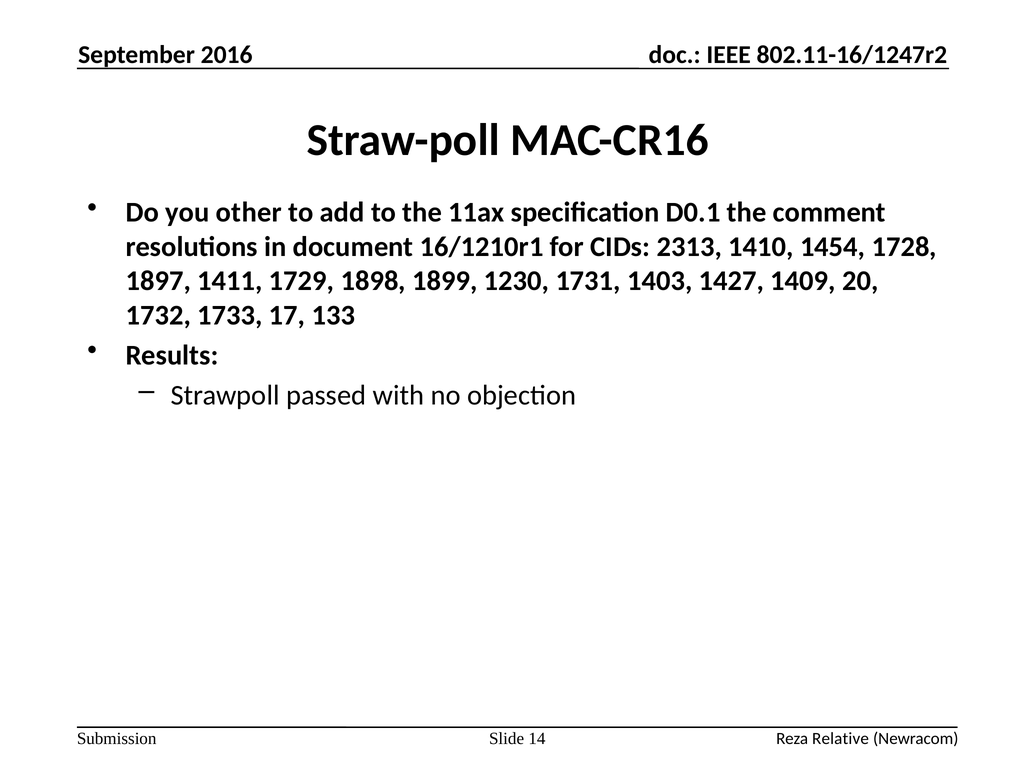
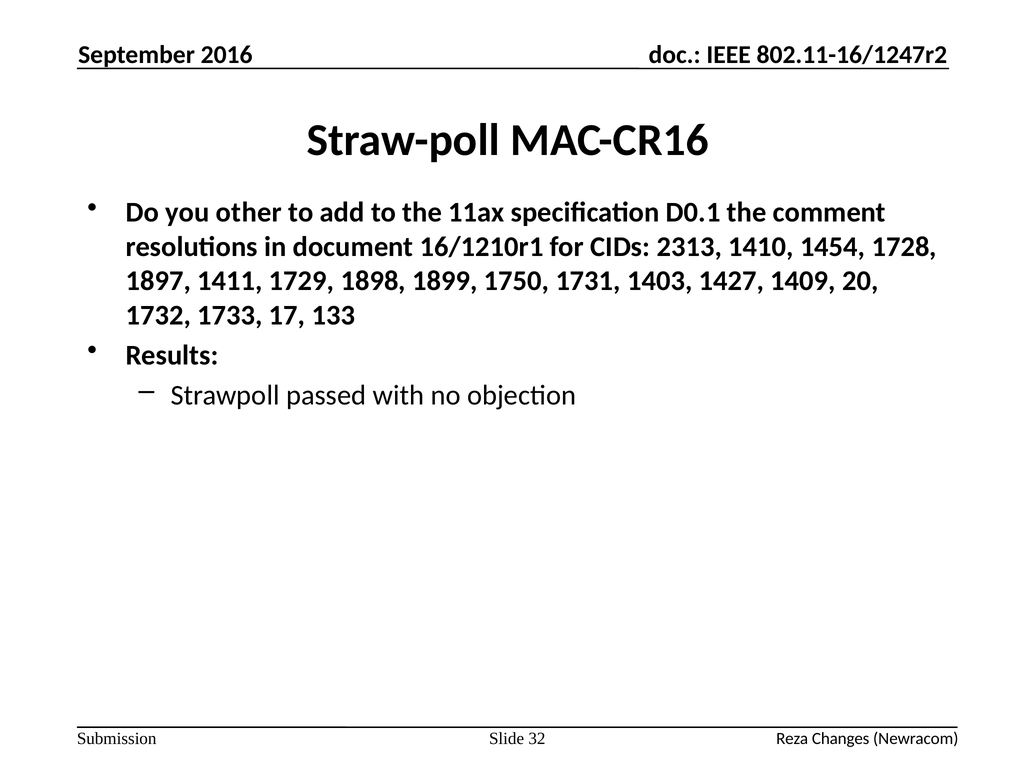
1230: 1230 -> 1750
14: 14 -> 32
Relative: Relative -> Changes
